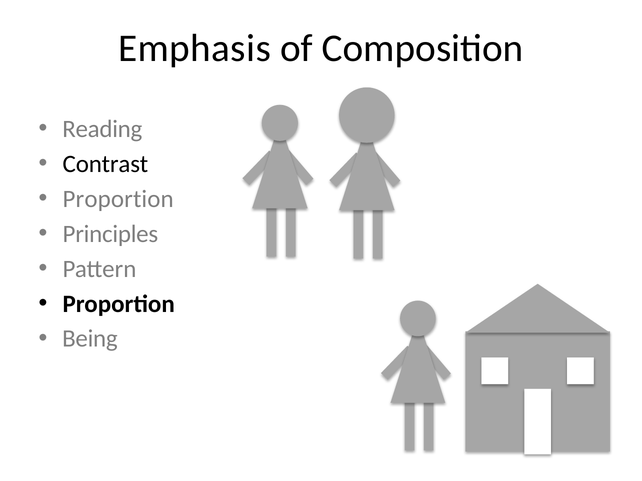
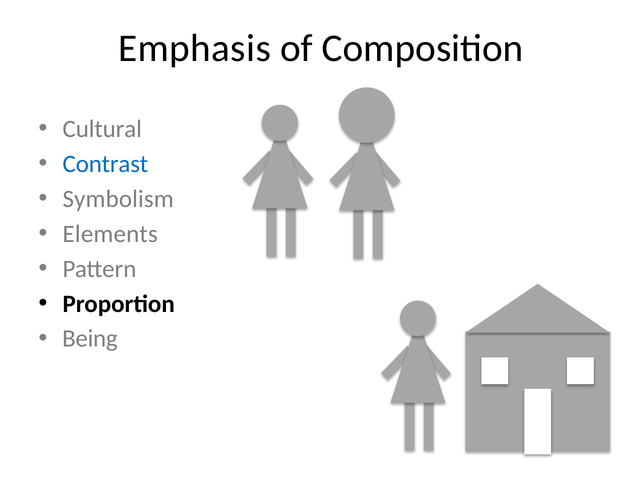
Reading: Reading -> Cultural
Contrast colour: black -> blue
Proportion at (118, 199): Proportion -> Symbolism
Principles: Principles -> Elements
